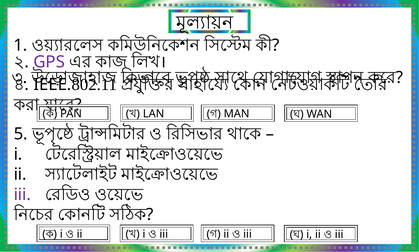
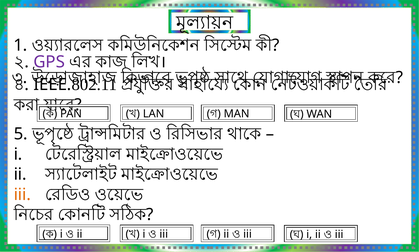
iii at (22, 194) colour: purple -> orange
